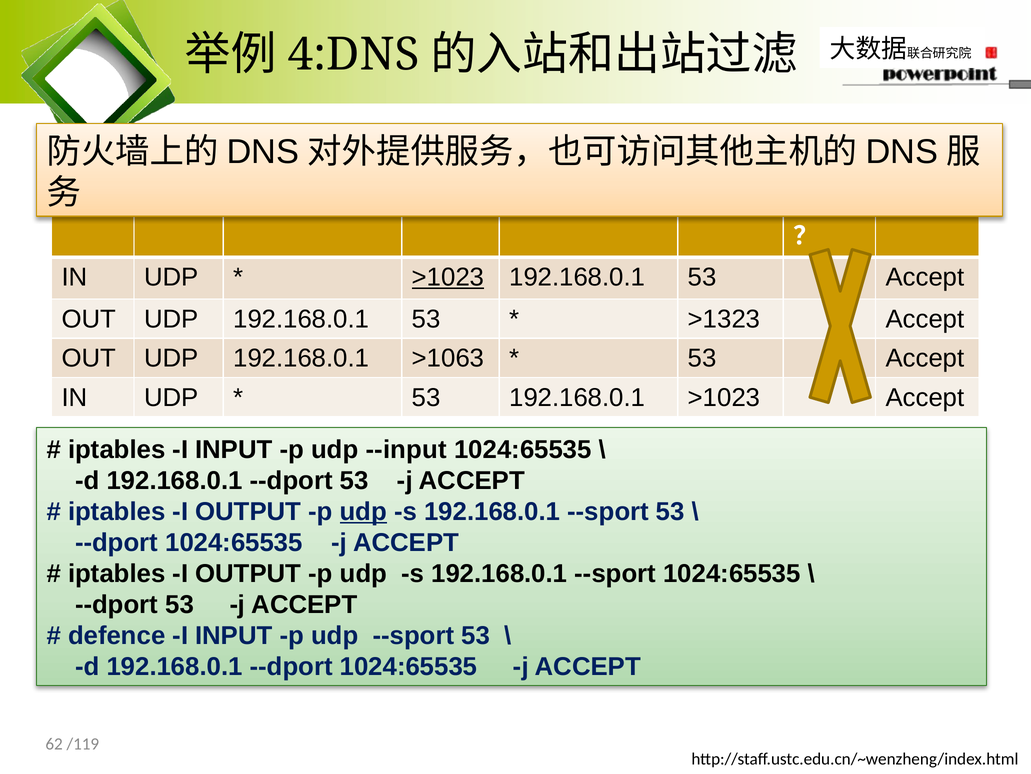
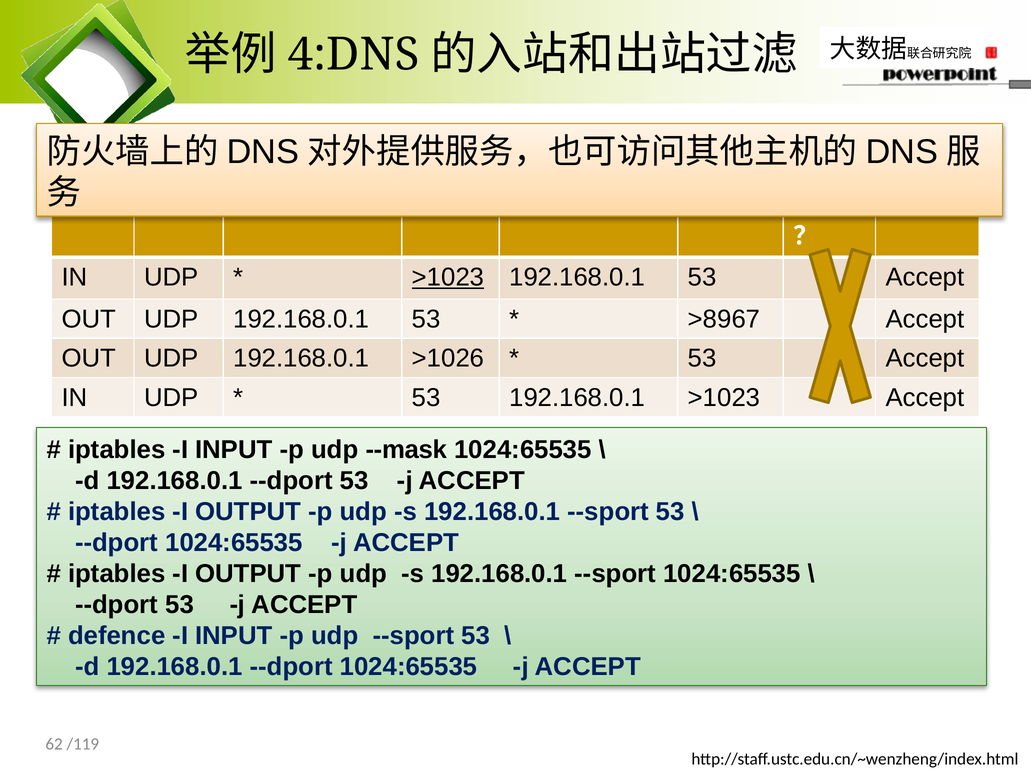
>1323: >1323 -> >8967
>1063: >1063 -> >1026
--input: --input -> --mask
udp at (363, 511) underline: present -> none
